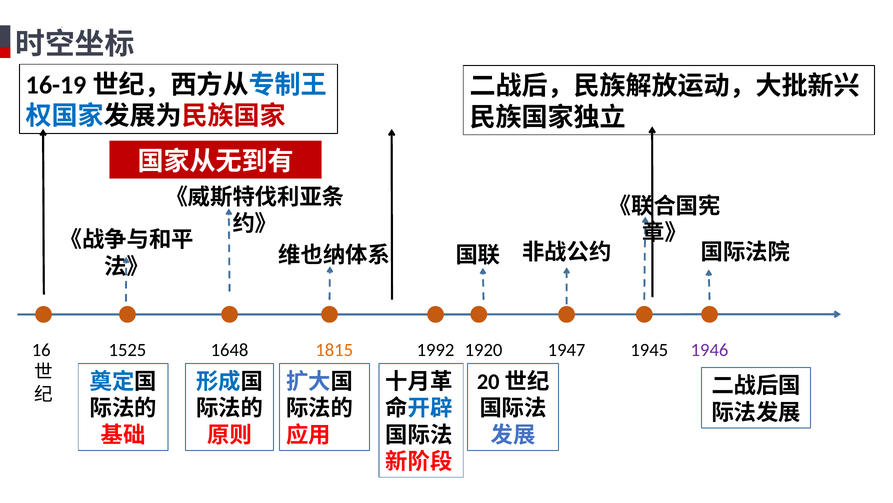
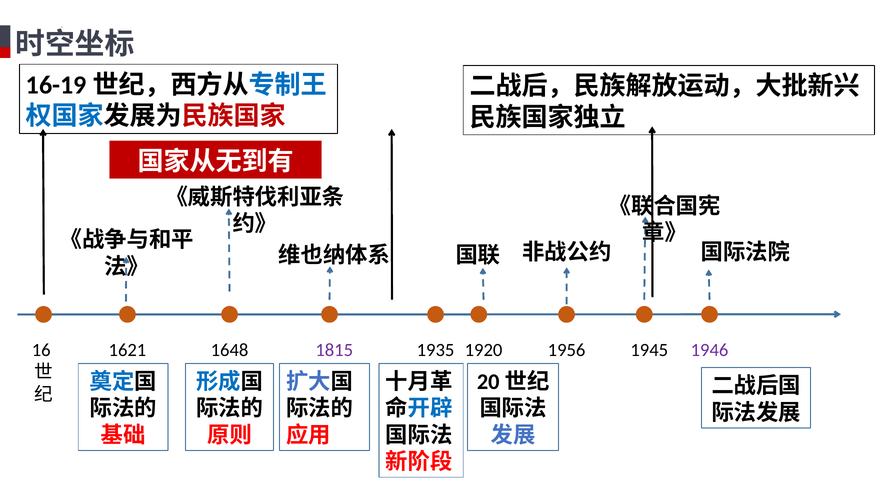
1525: 1525 -> 1621
1815 colour: orange -> purple
1992: 1992 -> 1935
1947: 1947 -> 1956
